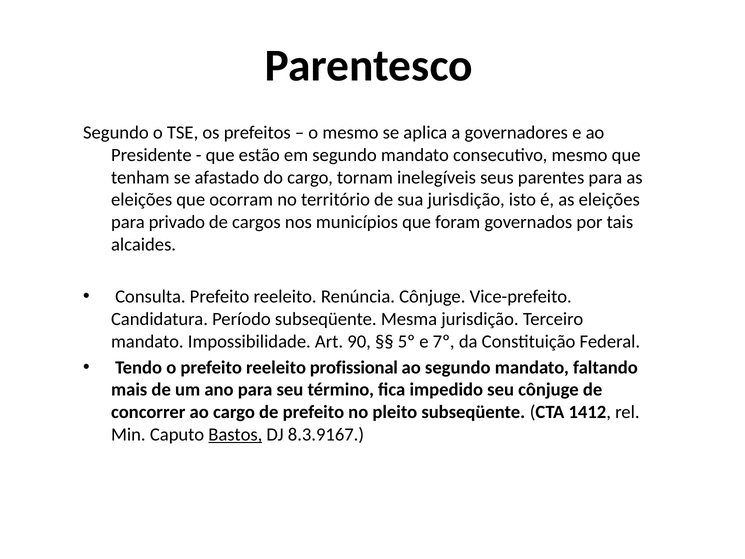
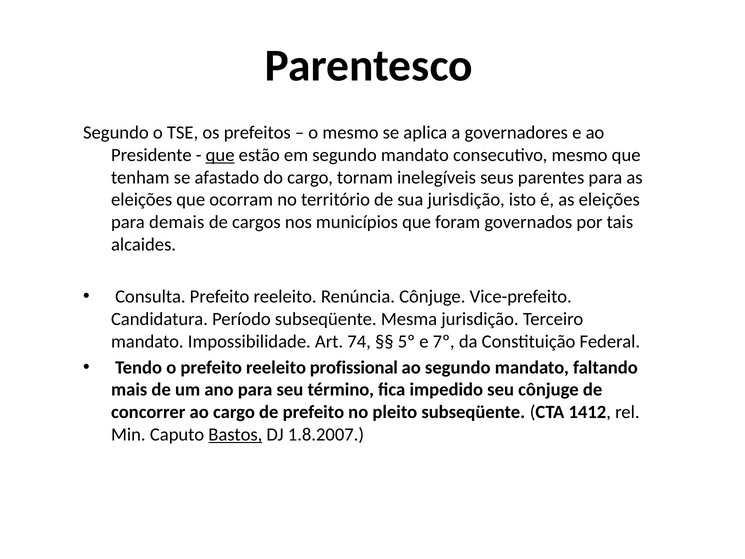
que at (220, 155) underline: none -> present
privado: privado -> demais
90: 90 -> 74
8.3.9167: 8.3.9167 -> 1.8.2007
